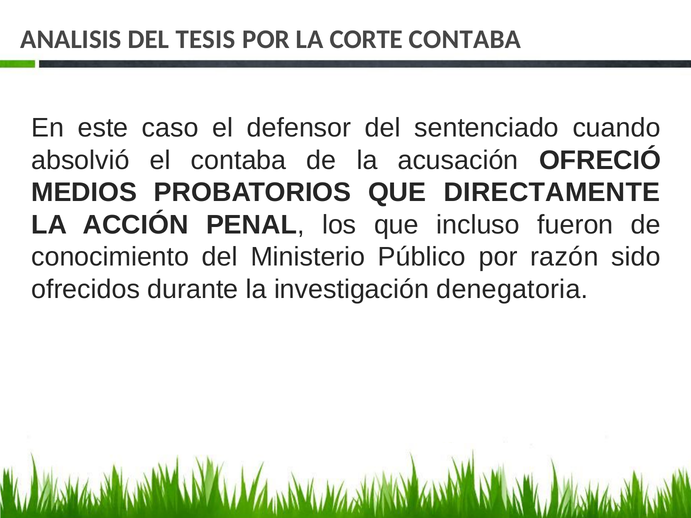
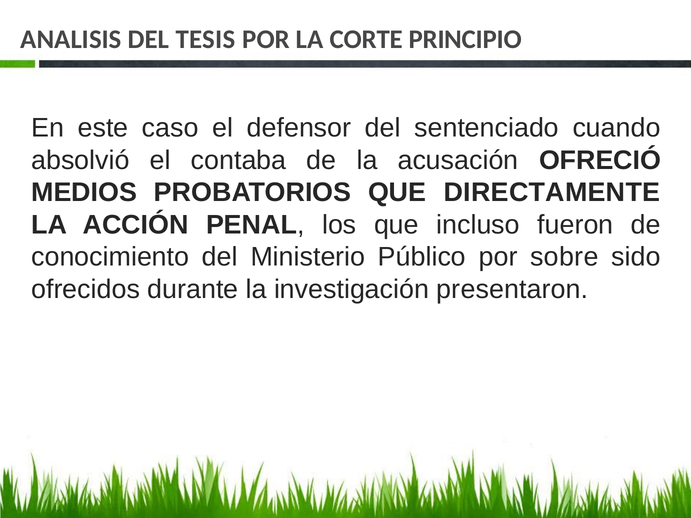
CORTE CONTABA: CONTABA -> PRINCIPIO
razón: razón -> sobre
denegatoria: denegatoria -> presentaron
